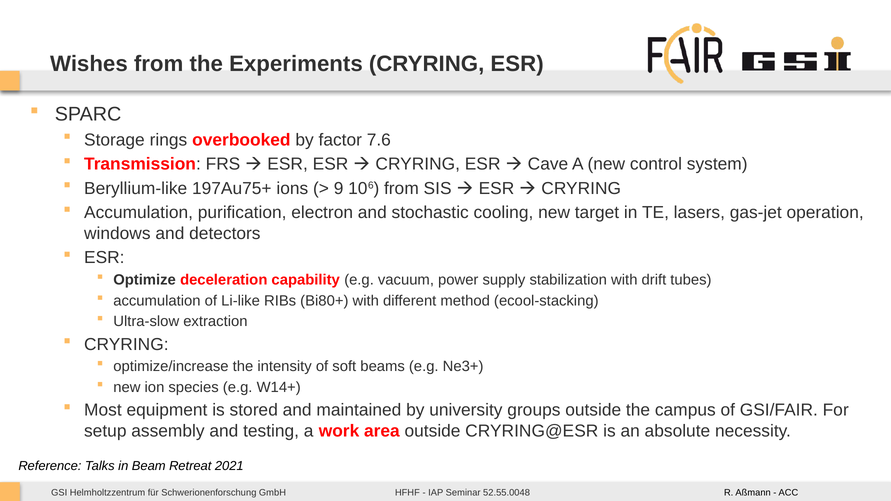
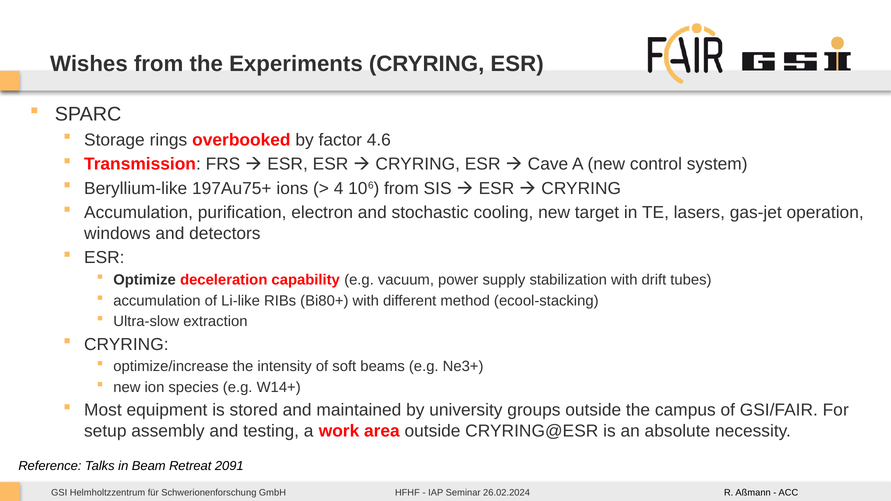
7.6: 7.6 -> 4.6
9: 9 -> 4
2021: 2021 -> 2091
52.55.0048: 52.55.0048 -> 26.02.2024
